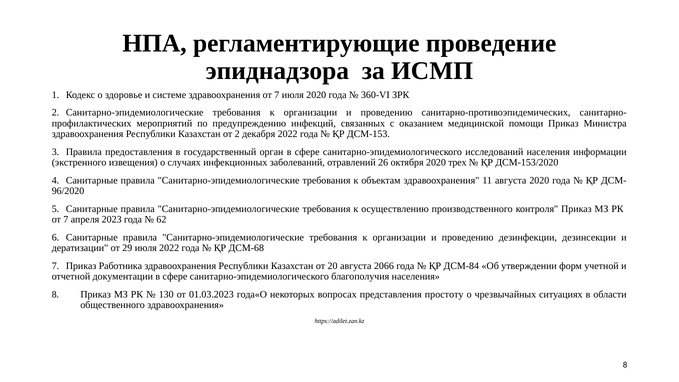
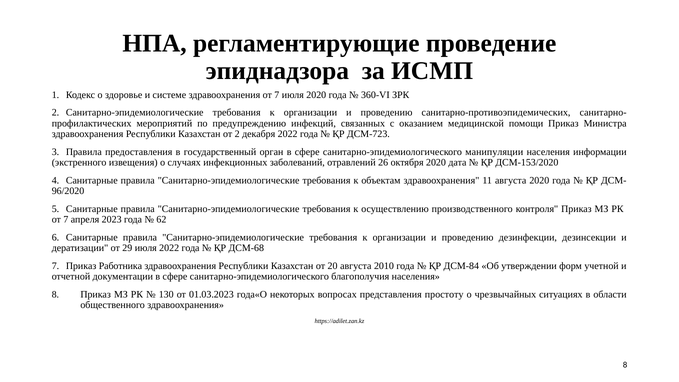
ДСМ-153: ДСМ-153 -> ДСМ-723
исследований: исследований -> манипуляции
трех: трех -> дата
2066: 2066 -> 2010
